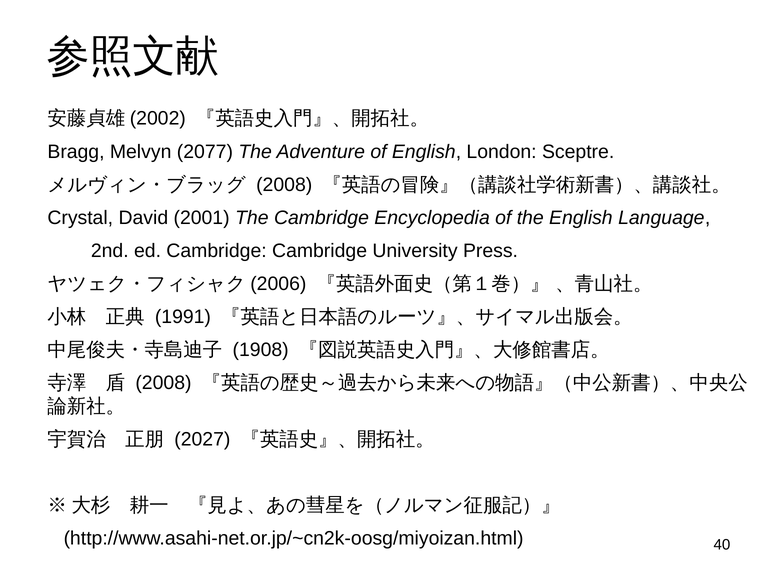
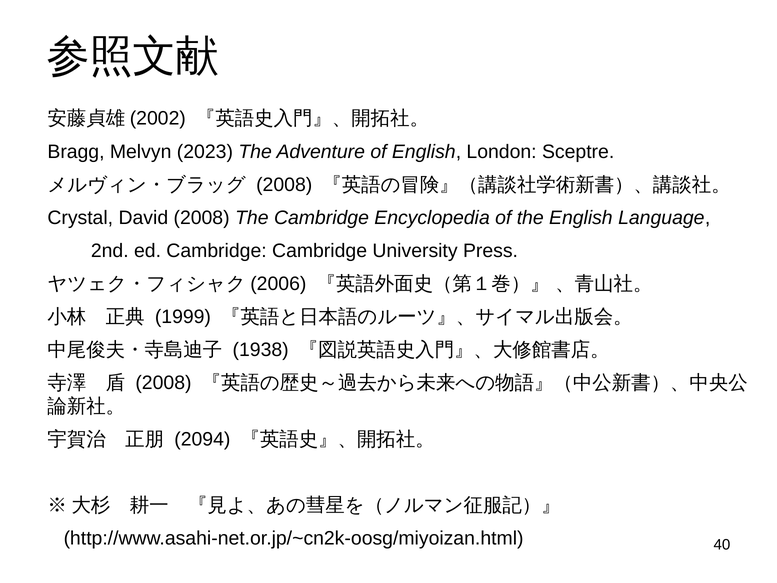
2077: 2077 -> 2023
David 2001: 2001 -> 2008
1991: 1991 -> 1999
1908: 1908 -> 1938
2027: 2027 -> 2094
